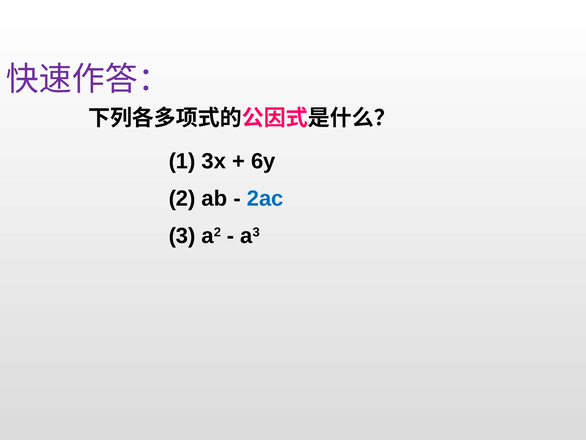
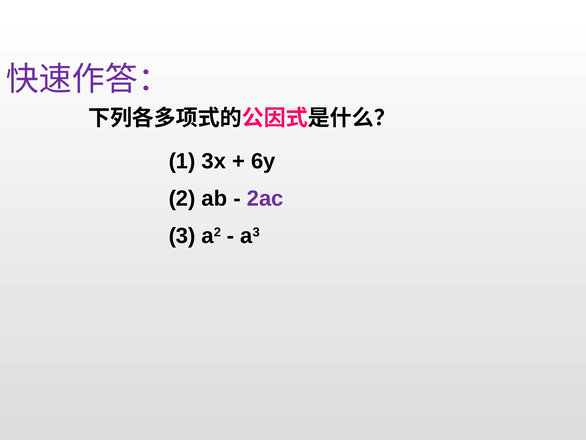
2ac colour: blue -> purple
